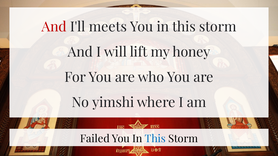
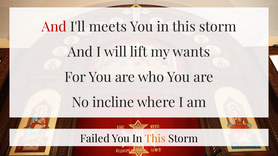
honey: honey -> wants
yimshi: yimshi -> incline
This at (155, 139) colour: blue -> orange
